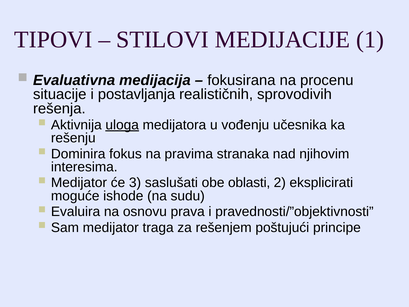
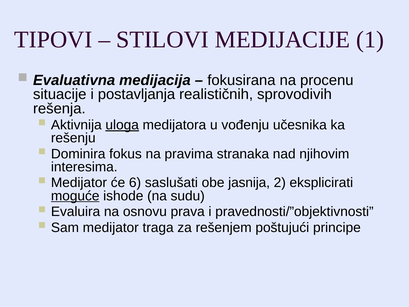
3: 3 -> 6
oblasti: oblasti -> jasnija
moguće underline: none -> present
